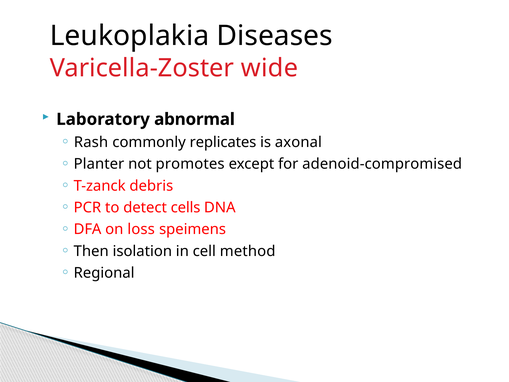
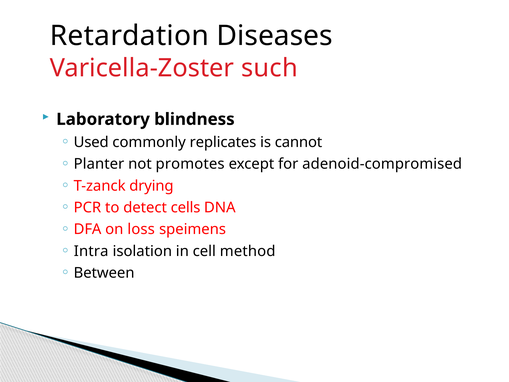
Leukoplakia: Leukoplakia -> Retardation
wide: wide -> such
abnormal: abnormal -> blindness
Rash: Rash -> Used
axonal: axonal -> cannot
debris: debris -> drying
Then: Then -> Intra
Regional: Regional -> Between
